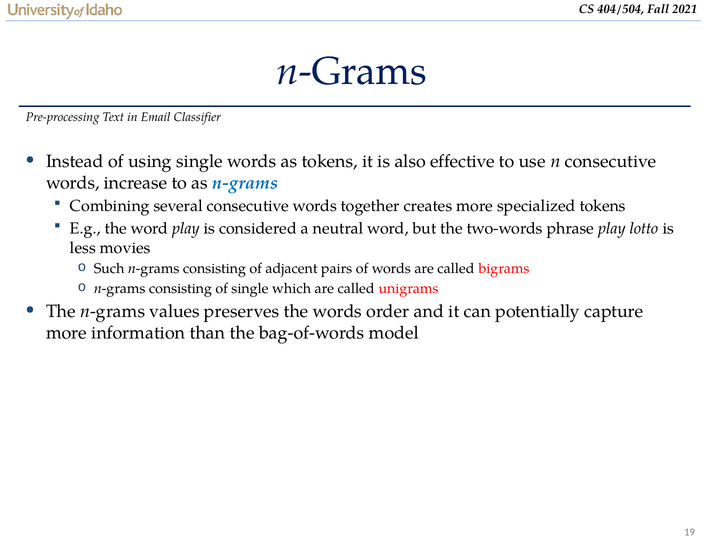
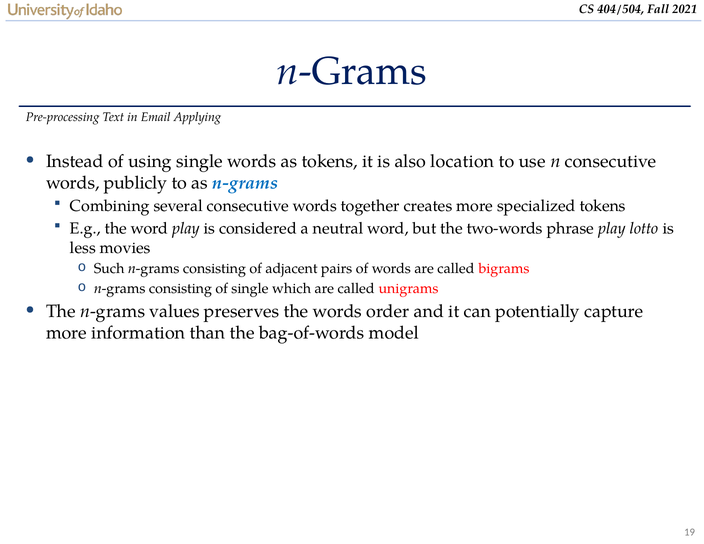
Classifier: Classifier -> Applying
effective: effective -> location
increase: increase -> publicly
